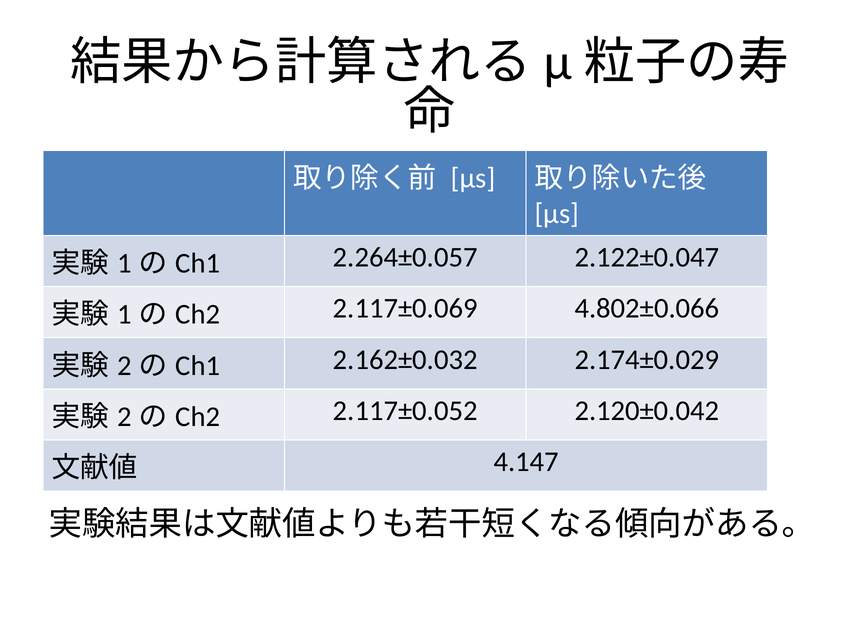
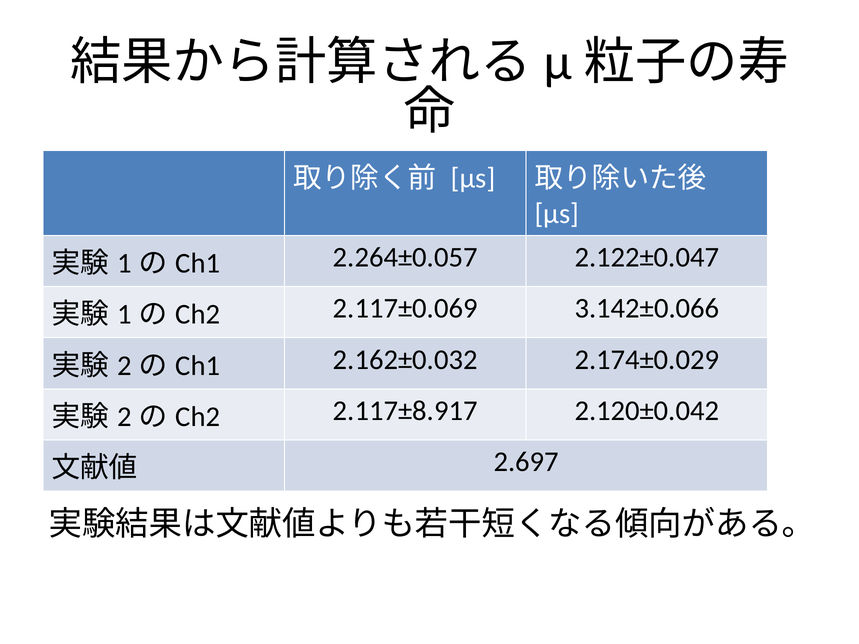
4.802±0.066: 4.802±0.066 -> 3.142±0.066
2.117±0.052: 2.117±0.052 -> 2.117±8.917
4.147: 4.147 -> 2.697
